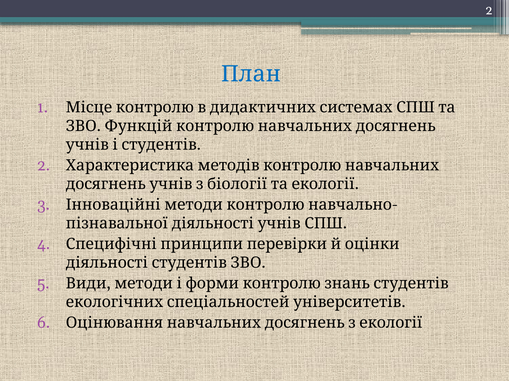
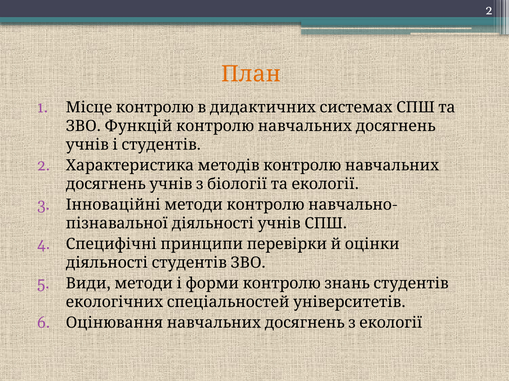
План colour: blue -> orange
